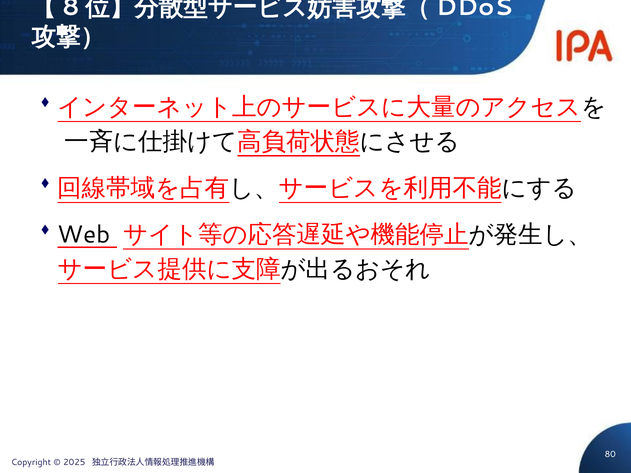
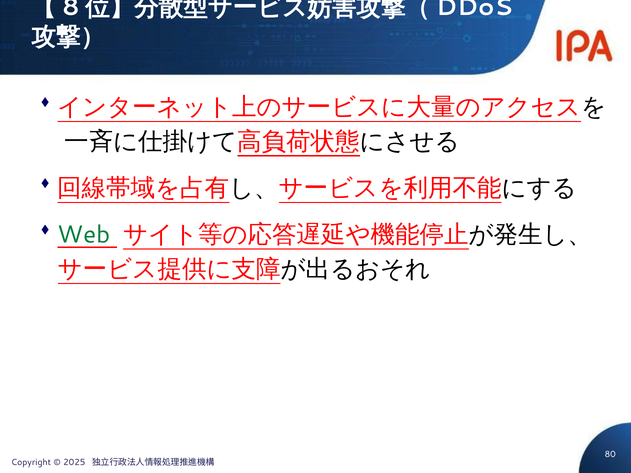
Web colour: black -> green
